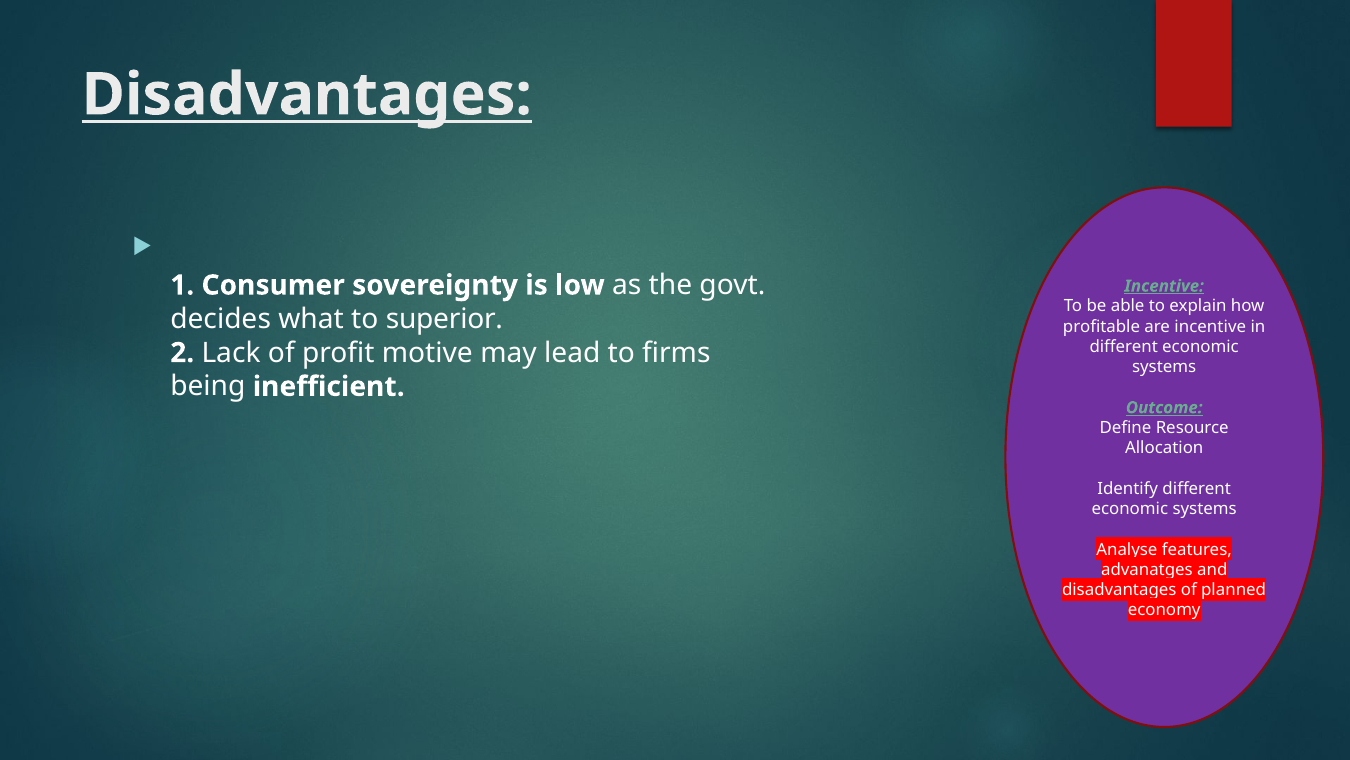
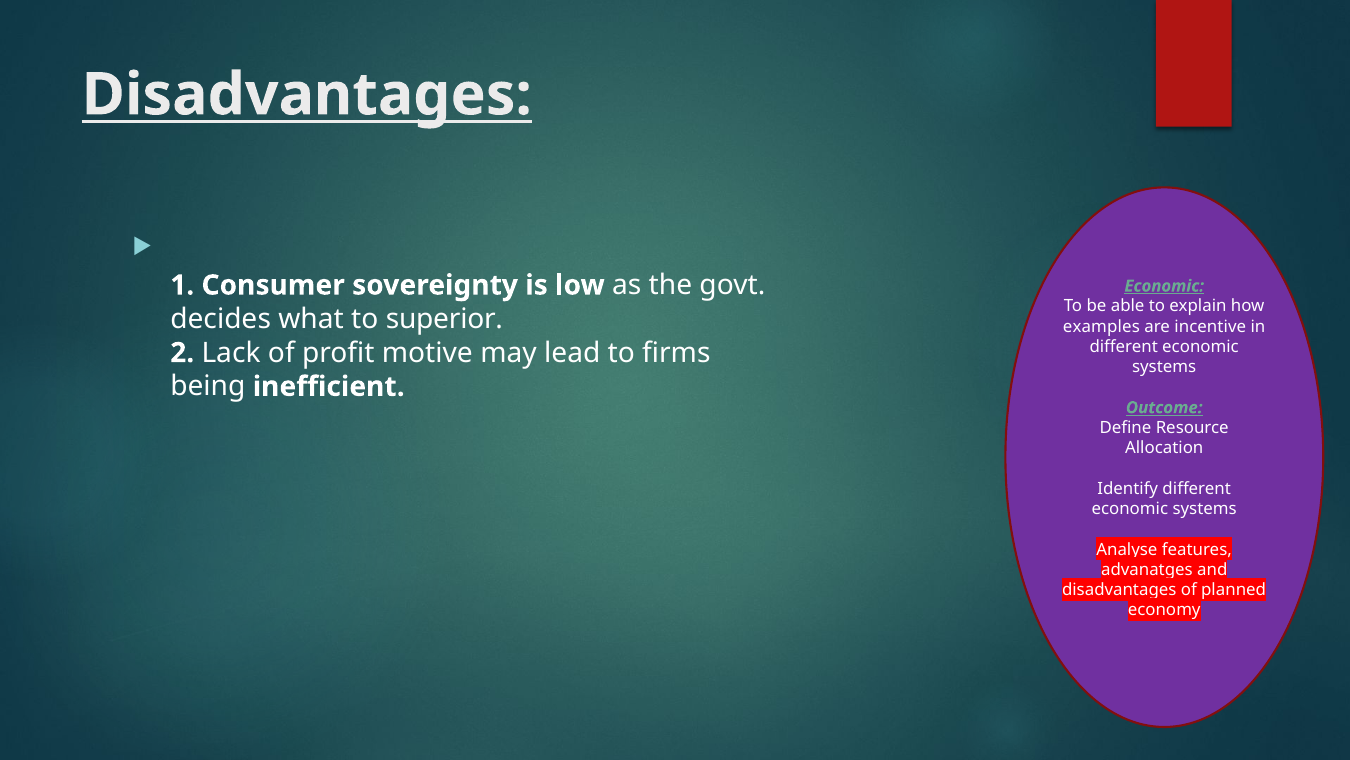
Incentive at (1164, 286): Incentive -> Economic
profitable: profitable -> examples
